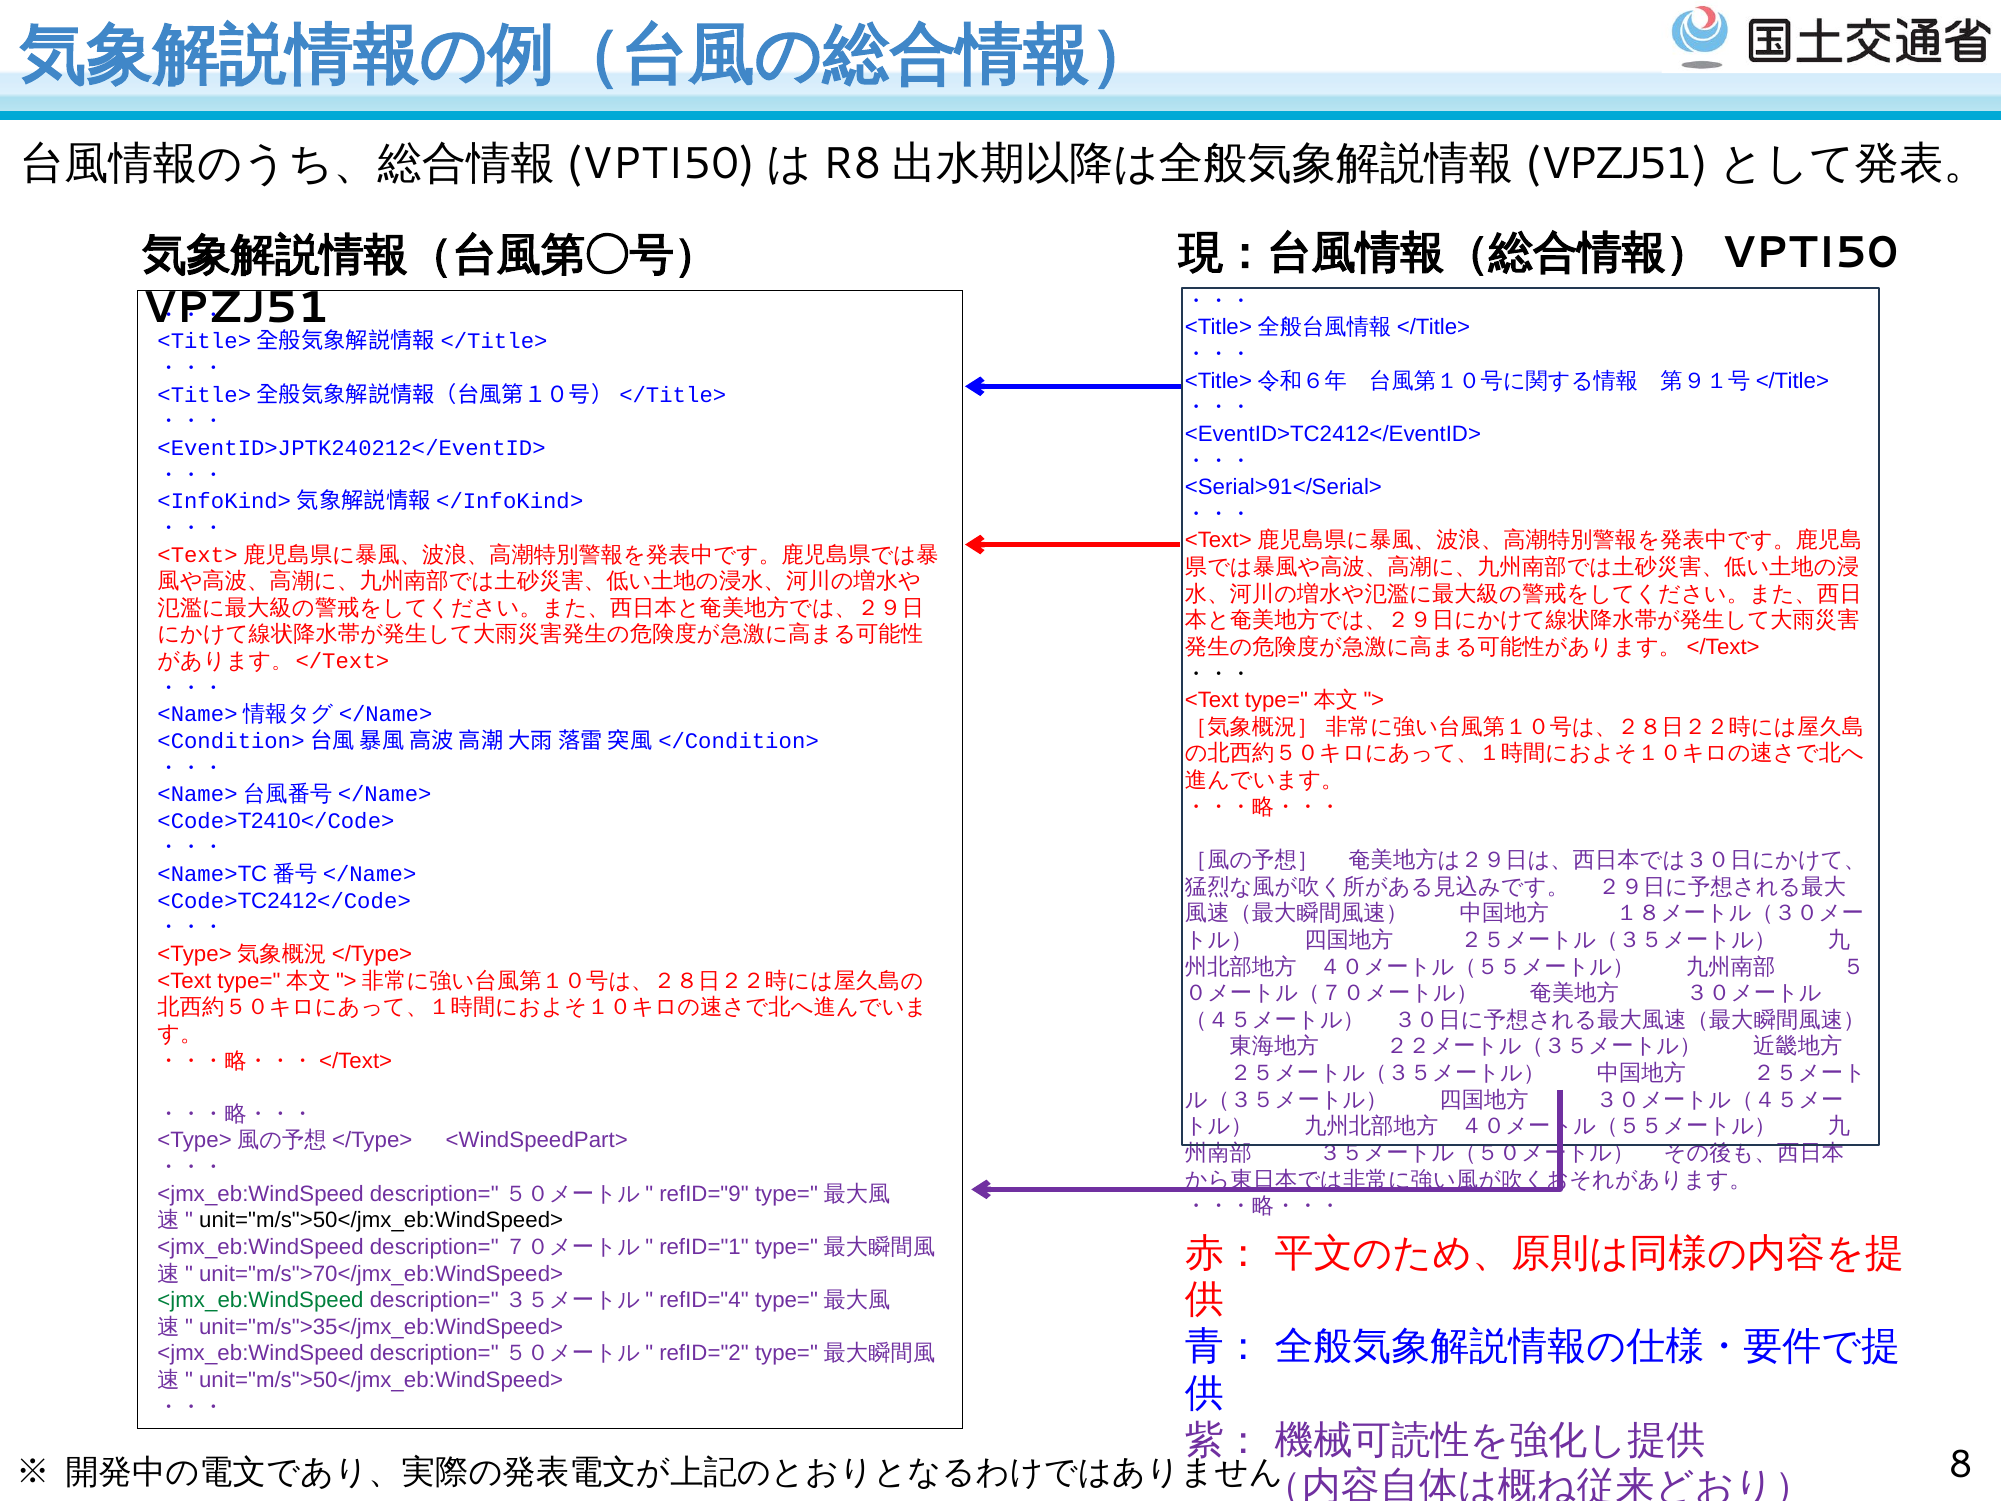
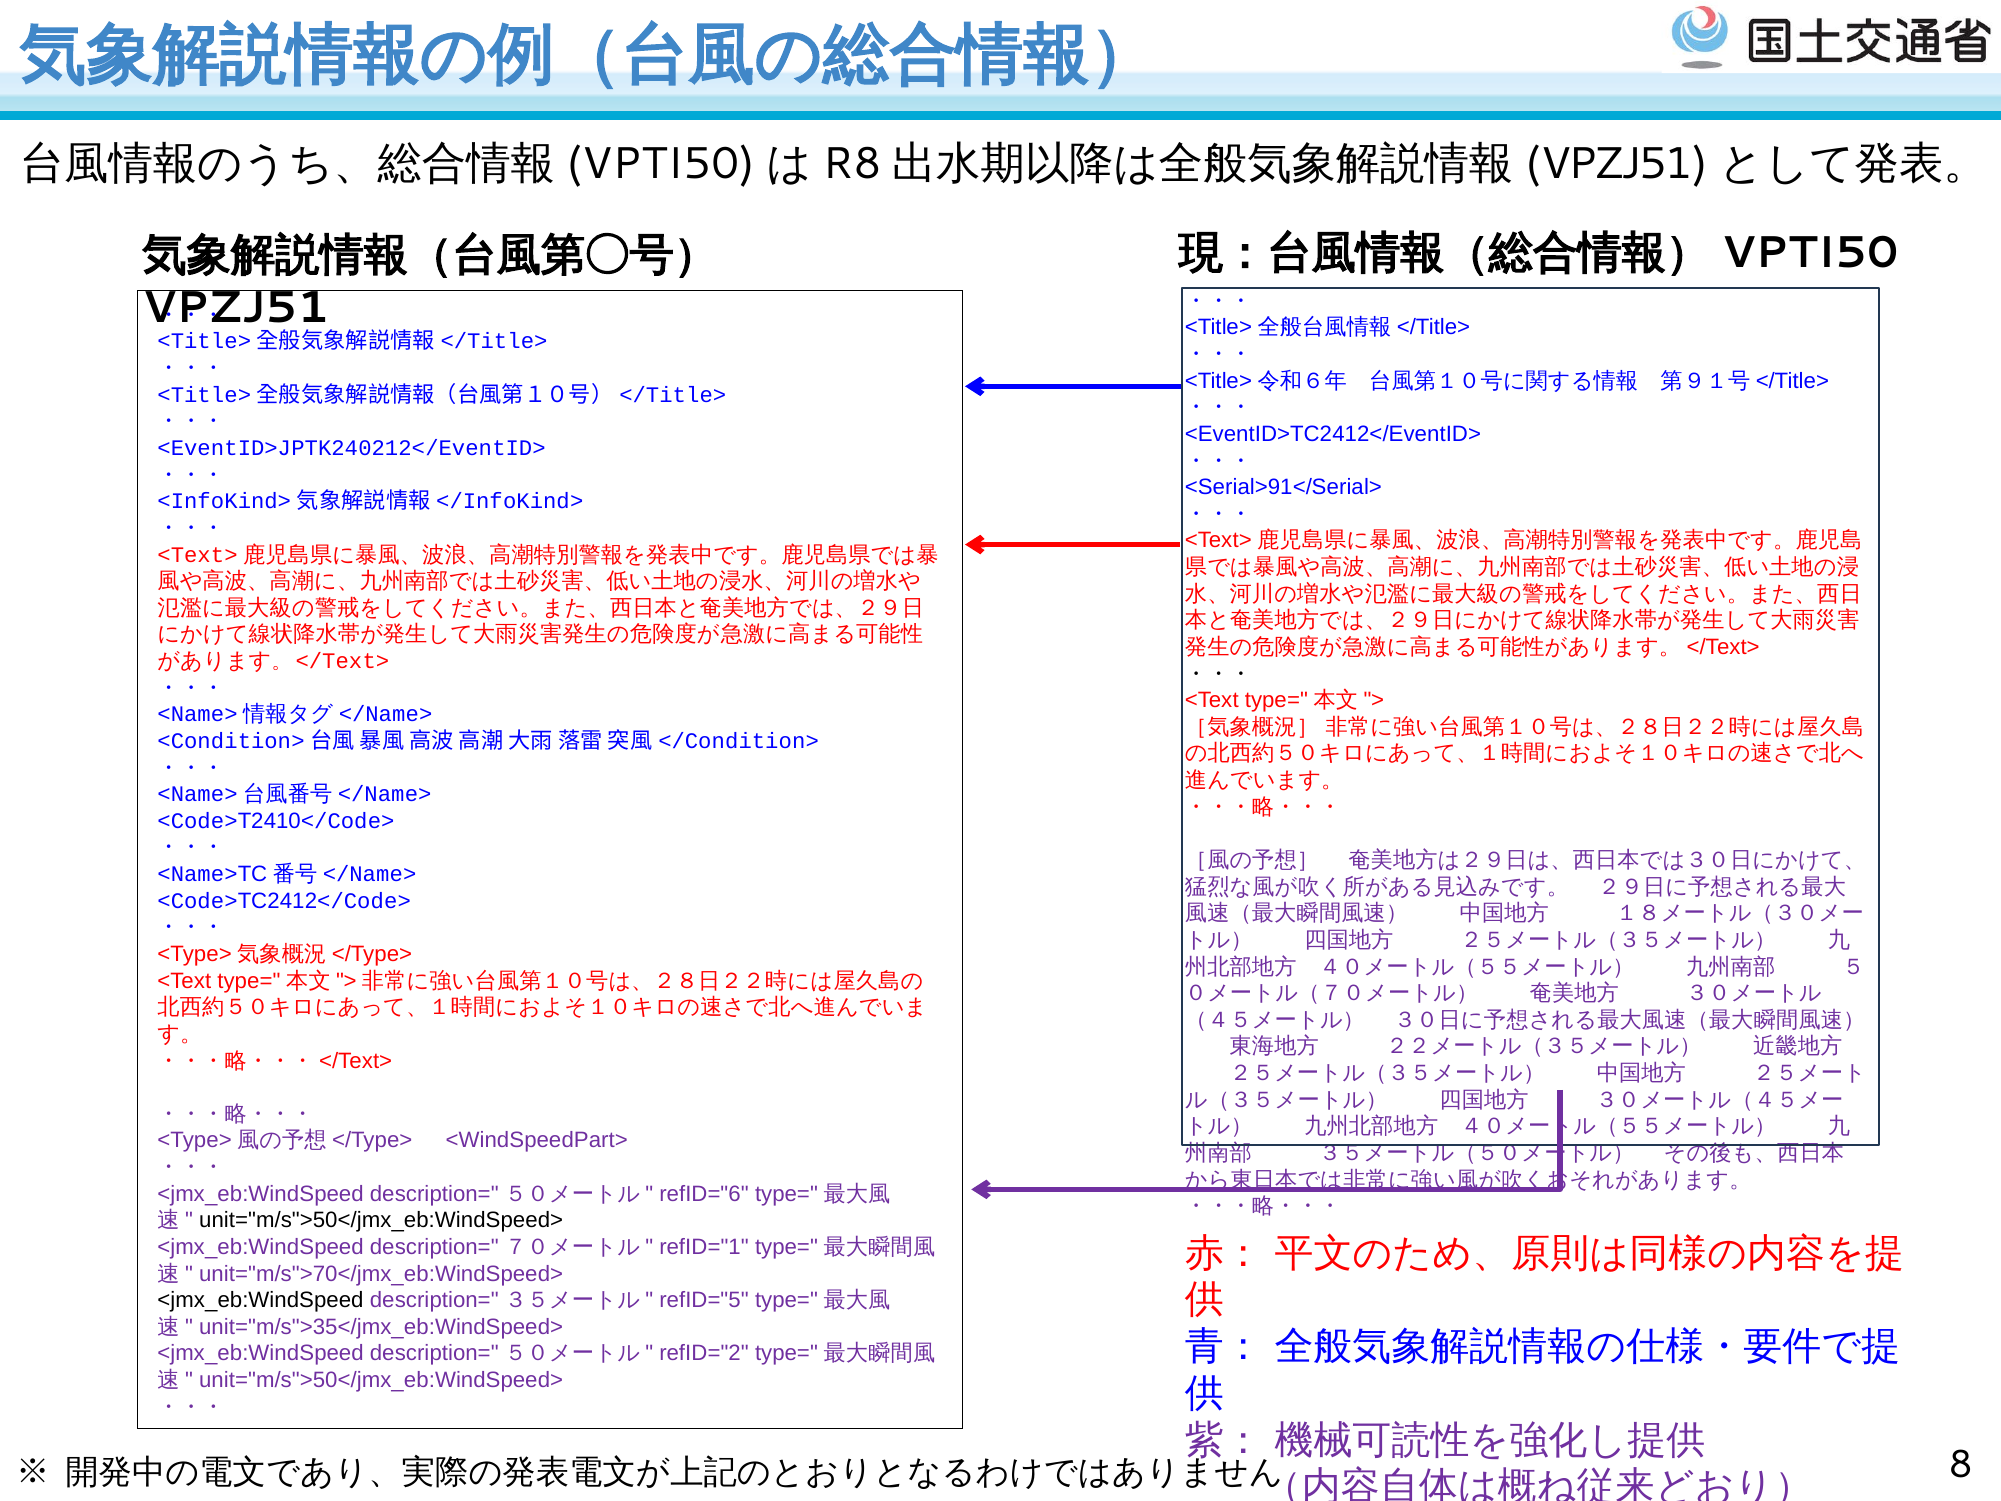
refID="9: refID="9 -> refID="6
<jmx_eb:WindSpeed at (261, 1300) colour: green -> black
refID="4: refID="4 -> refID="5
